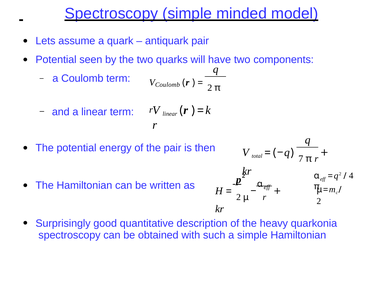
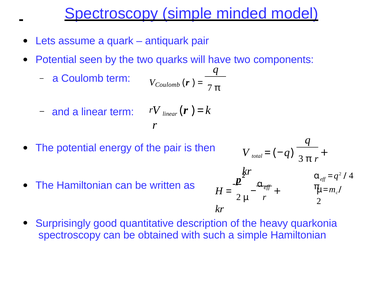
2 at (210, 88): 2 -> 7
7: 7 -> 3
